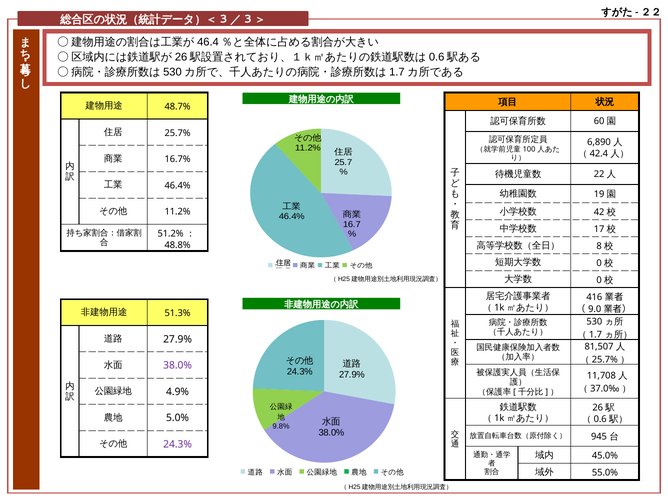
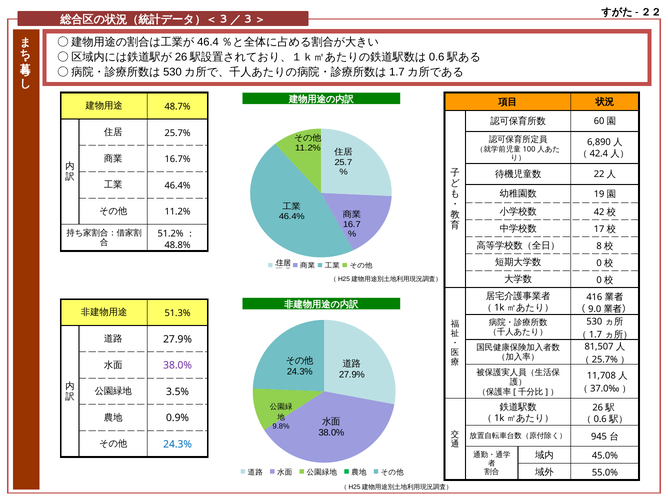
4.9%: 4.9% -> 3.5%
5.0%: 5.0% -> 0.9%
24.3% at (178, 444) colour: purple -> blue
